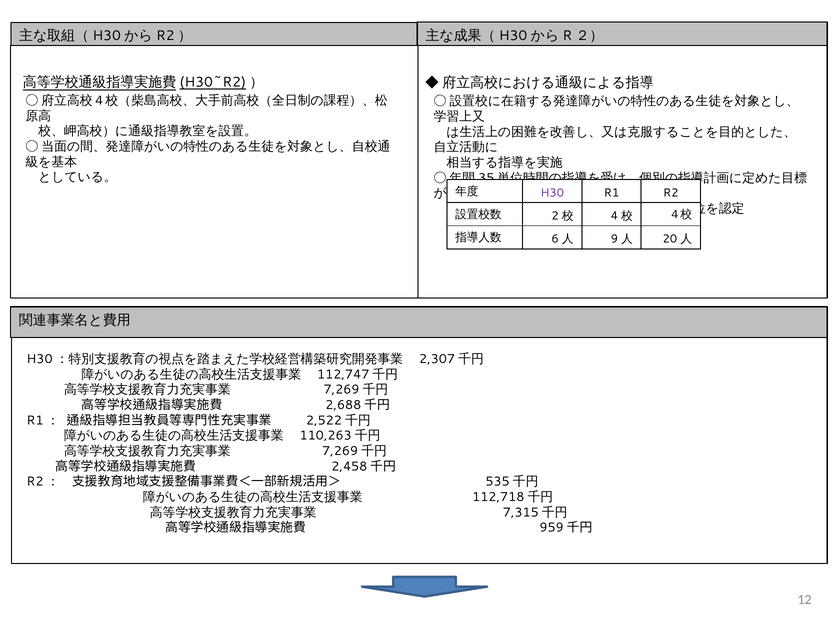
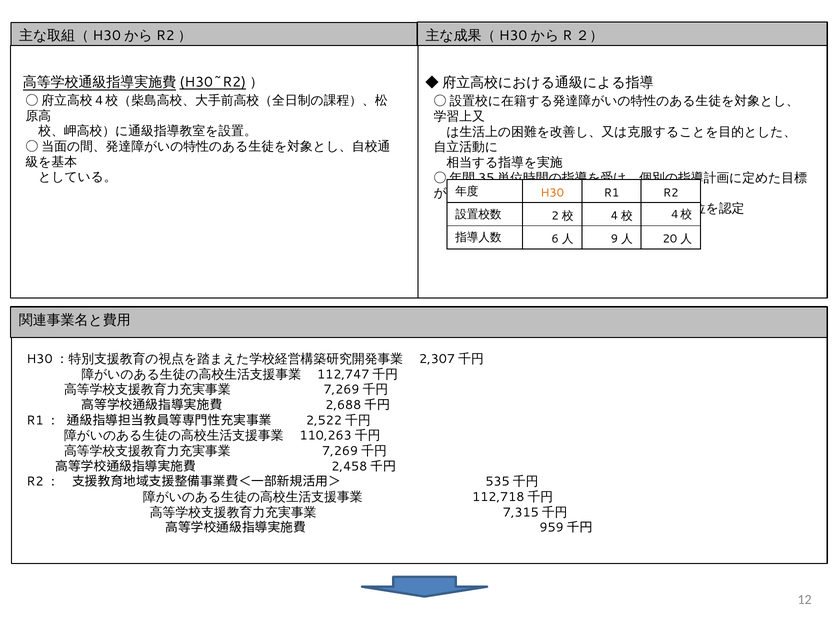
H30 colour: purple -> orange
